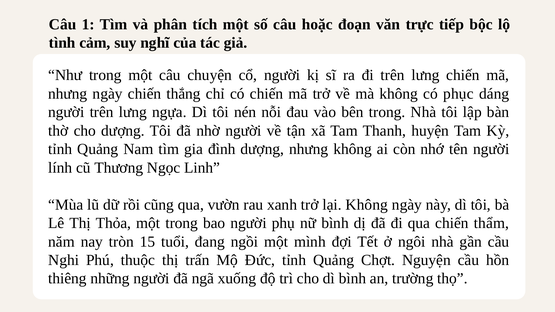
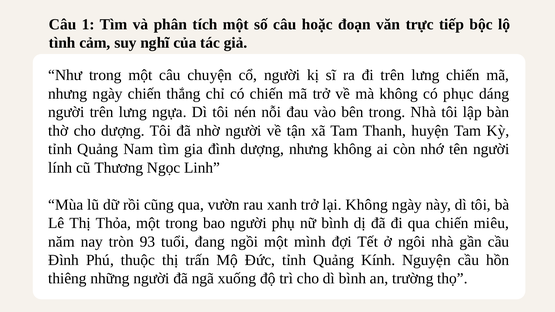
thẩm: thẩm -> miêu
15: 15 -> 93
Nghi at (64, 260): Nghi -> Đình
Chợt: Chợt -> Kính
